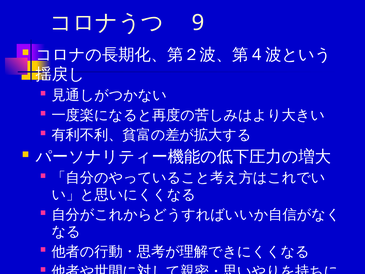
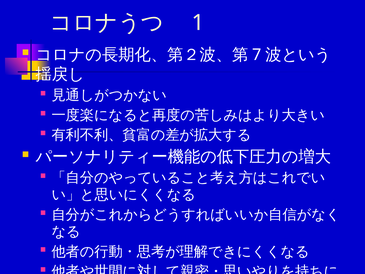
9: 9 -> 1
4: 4 -> 7
